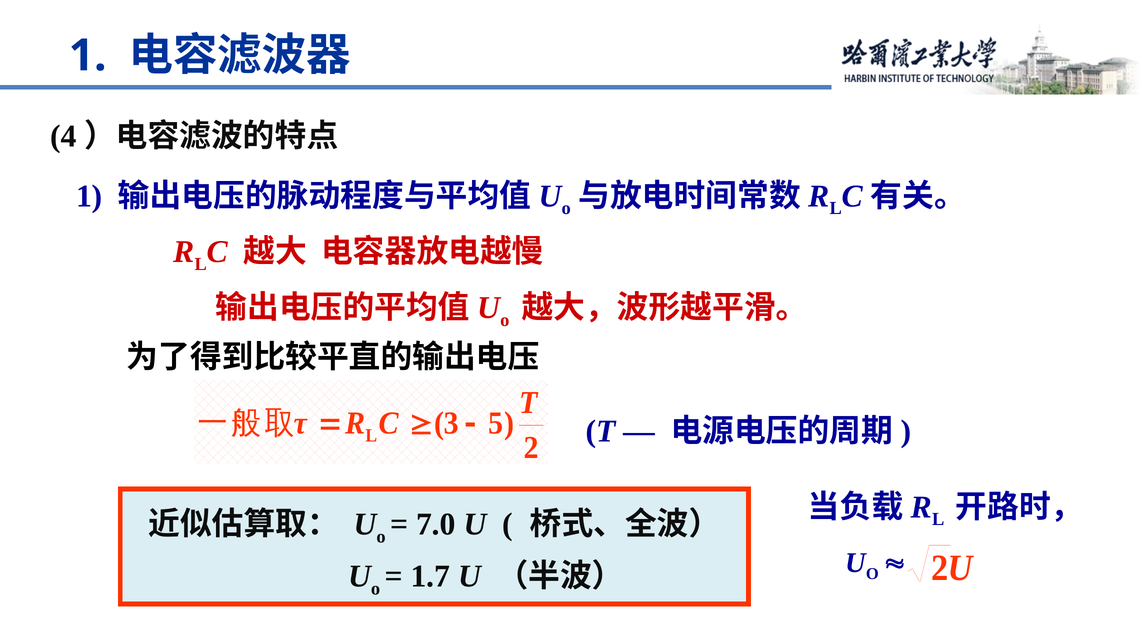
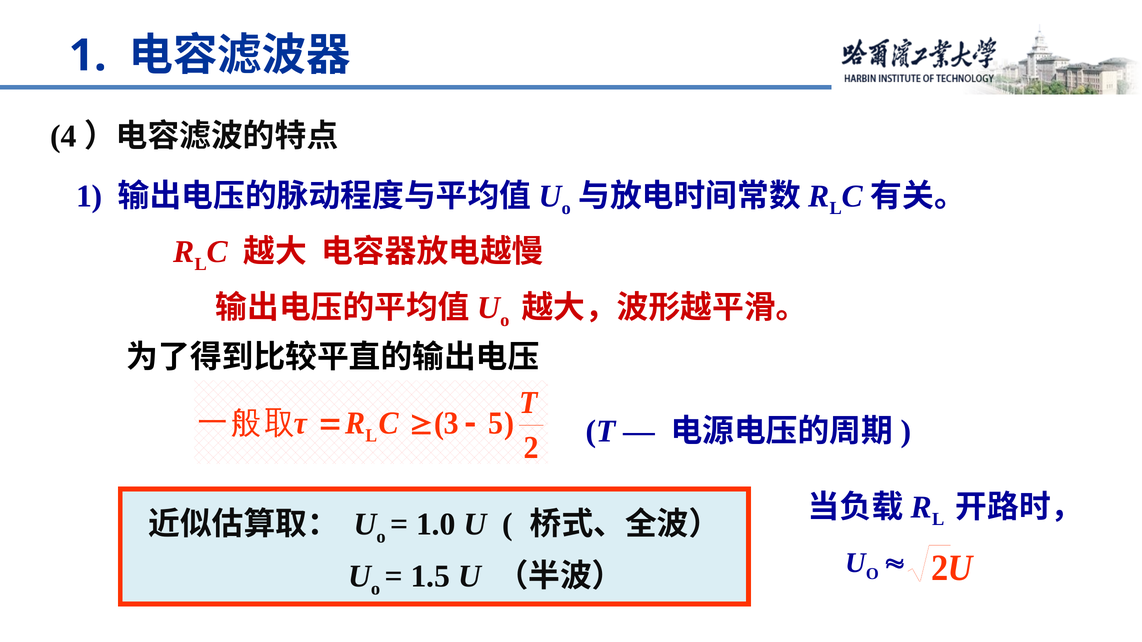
7.0: 7.0 -> 1.0
1.7: 1.7 -> 1.5
